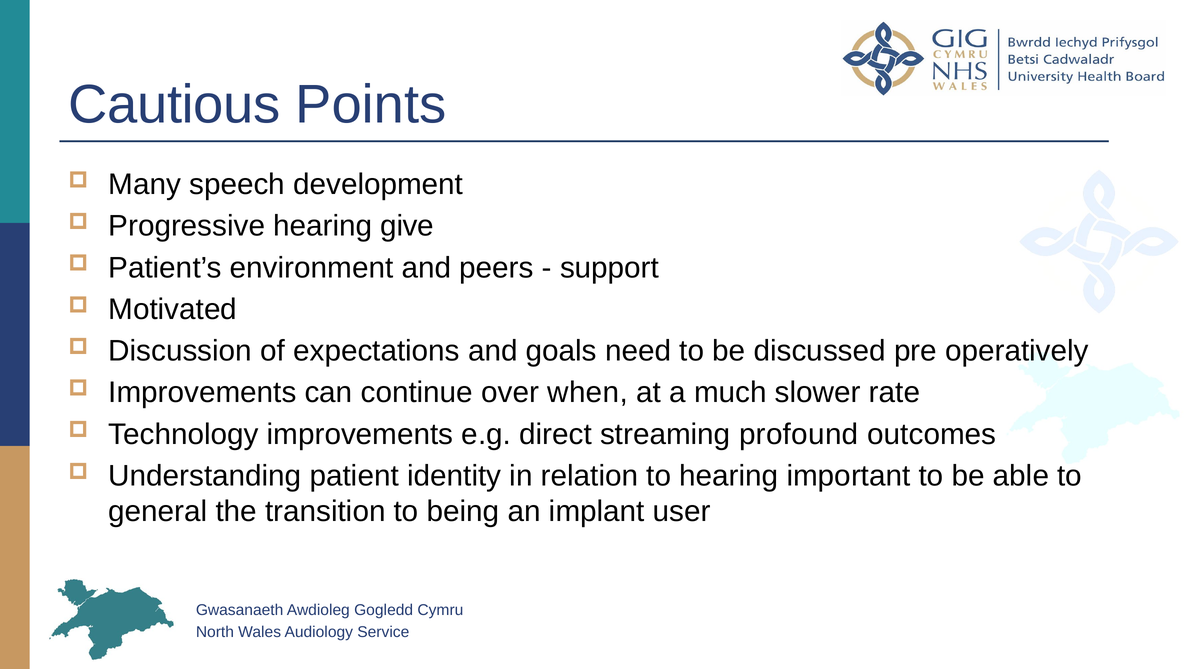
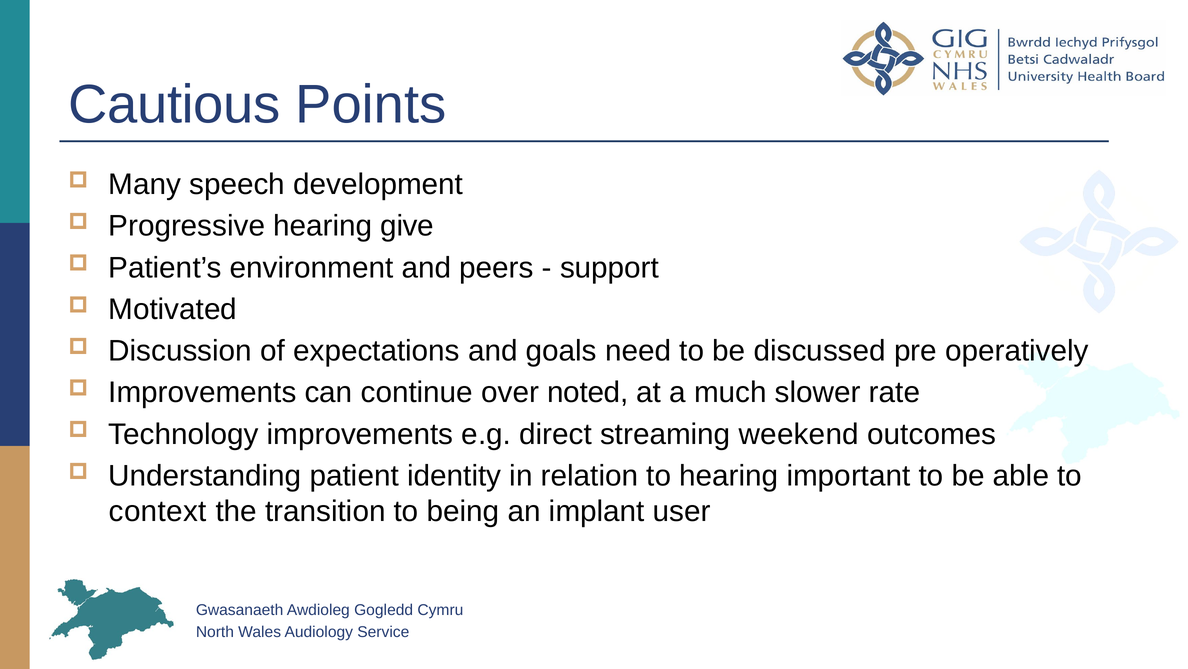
when: when -> noted
profound: profound -> weekend
general: general -> context
